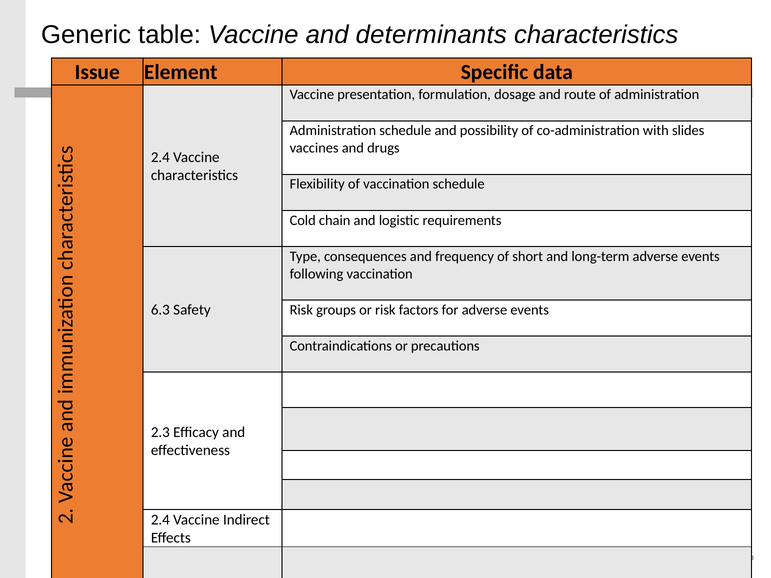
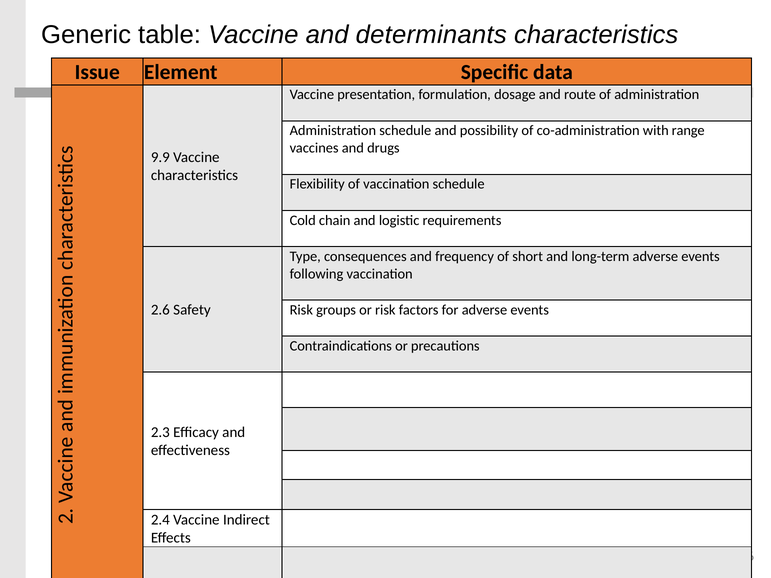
slides: slides -> range
2.4 at (160, 157): 2.4 -> 9.9
6.3: 6.3 -> 2.6
